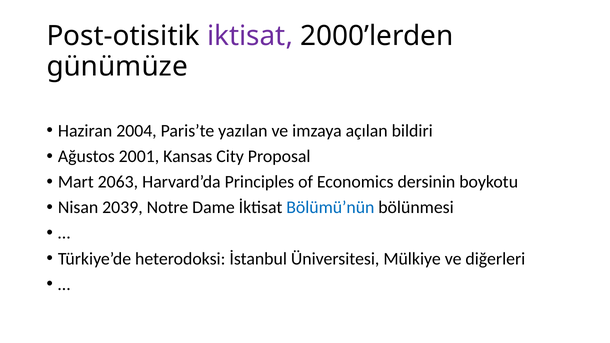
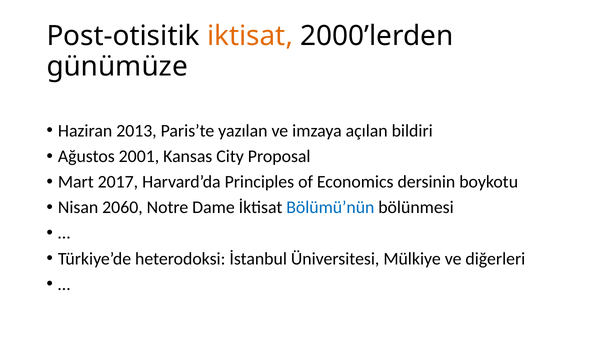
iktisat colour: purple -> orange
2004: 2004 -> 2013
2063: 2063 -> 2017
2039: 2039 -> 2060
